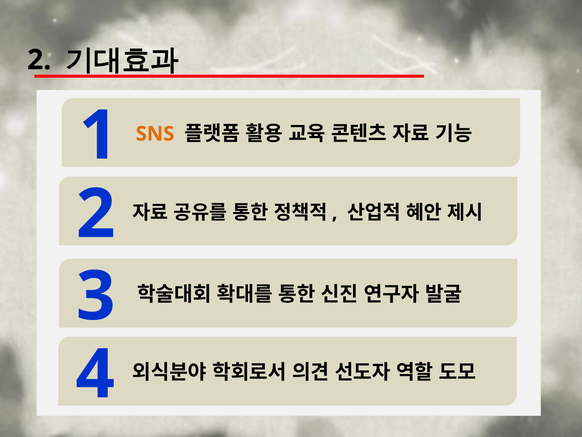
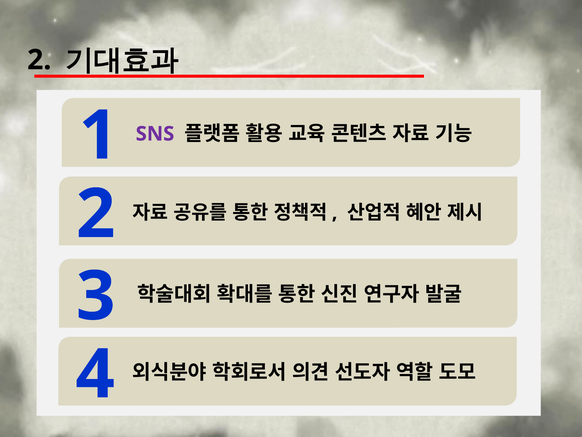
SNS colour: orange -> purple
